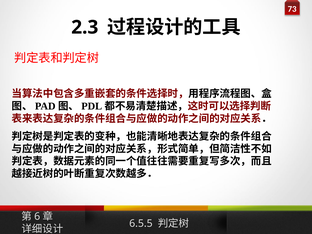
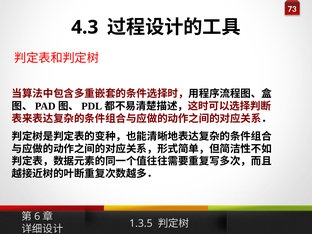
2.3: 2.3 -> 4.3
6.5.5: 6.5.5 -> 1.3.5
